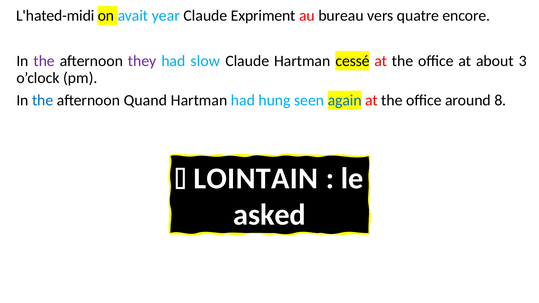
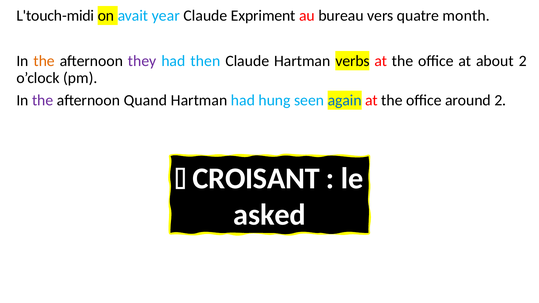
L'hated-midi: L'hated-midi -> L'touch-midi
encore: encore -> month
the at (44, 61) colour: purple -> orange
slow: slow -> then
cessé: cessé -> verbs
about 3: 3 -> 2
the at (43, 100) colour: blue -> purple
around 8: 8 -> 2
LOINTAIN: LOINTAIN -> CROISANT
